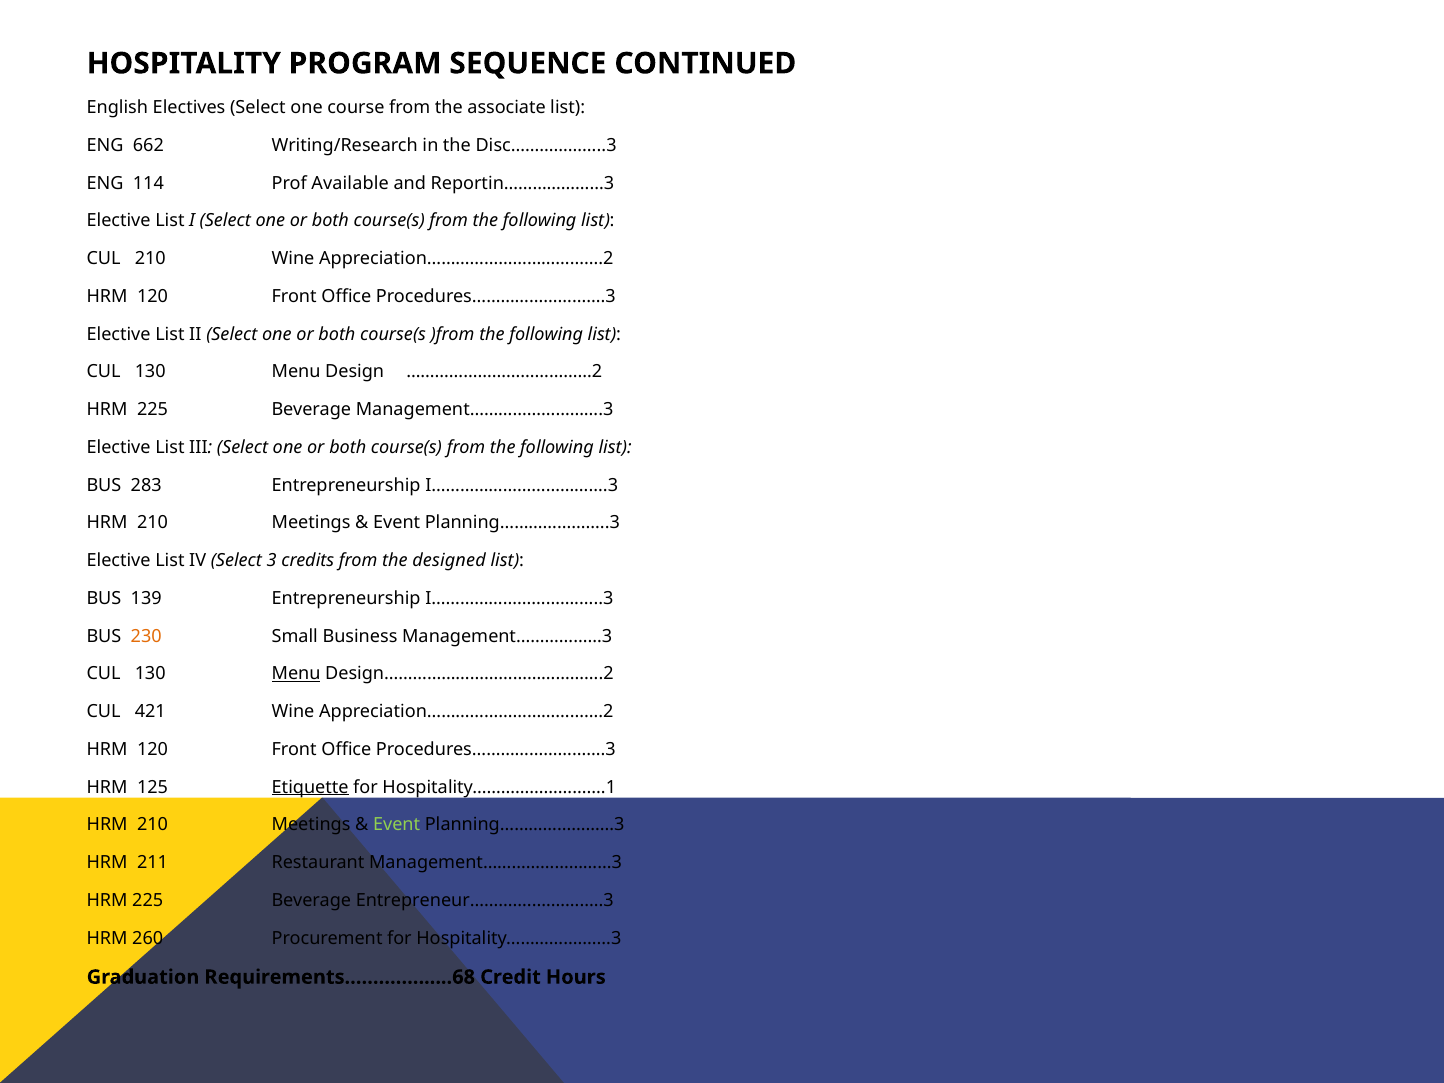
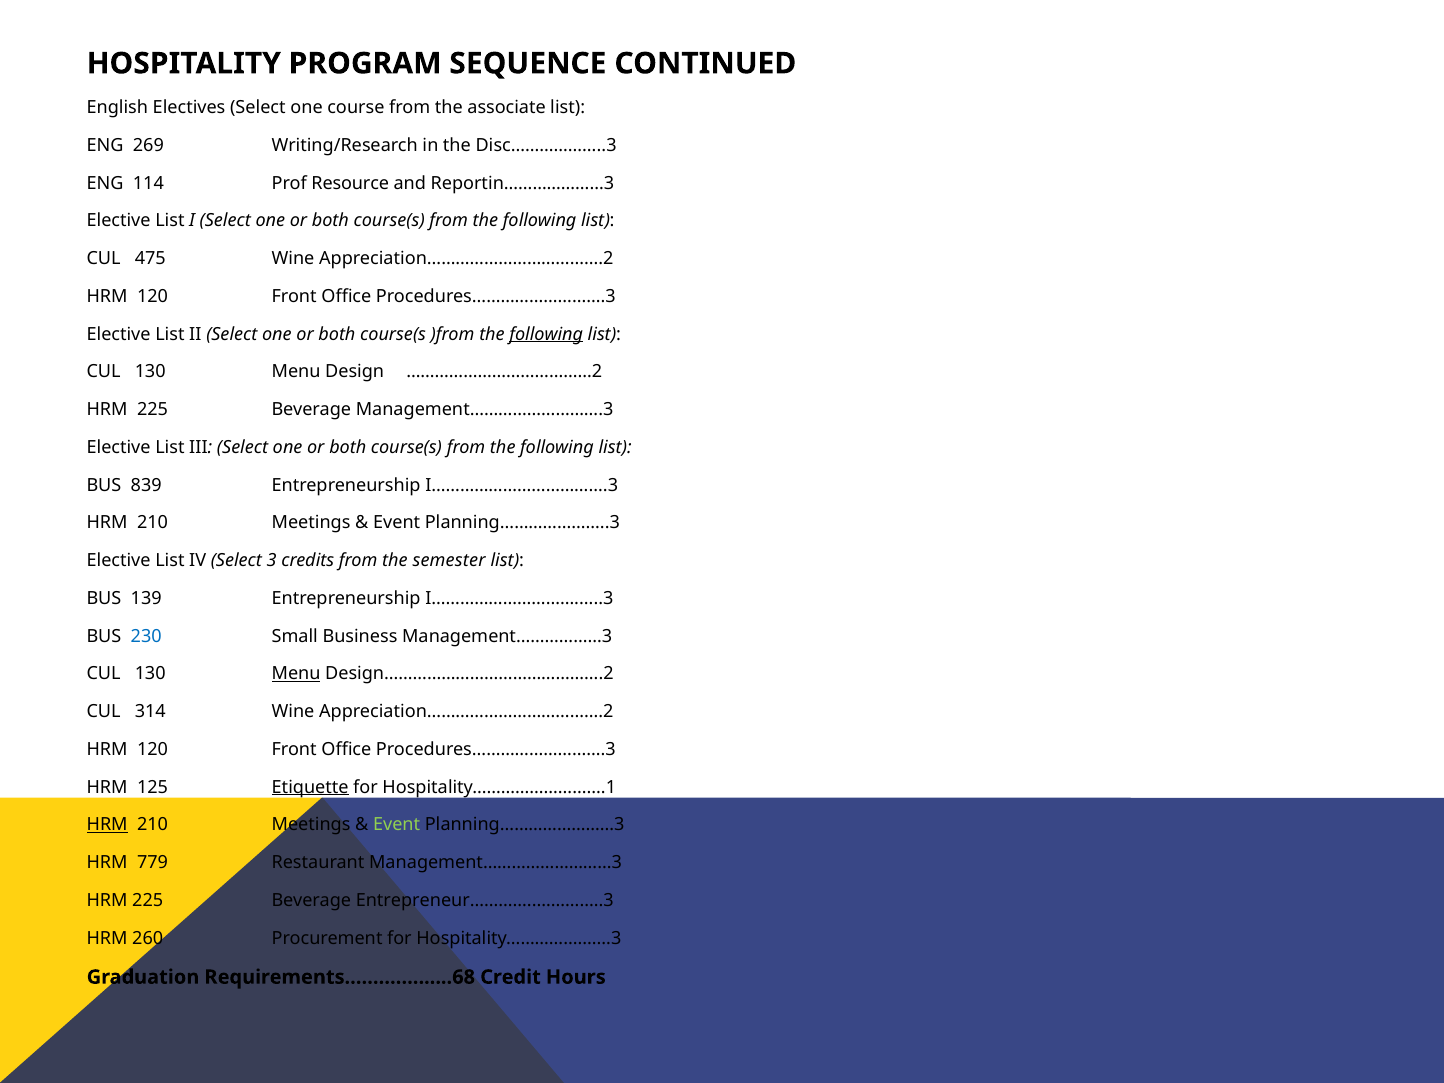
662: 662 -> 269
Available: Available -> Resource
CUL 210: 210 -> 475
following at (546, 334) underline: none -> present
283: 283 -> 839
designed: designed -> semester
230 colour: orange -> blue
421: 421 -> 314
HRM at (107, 825) underline: none -> present
211: 211 -> 779
